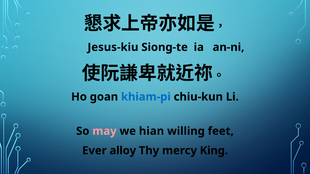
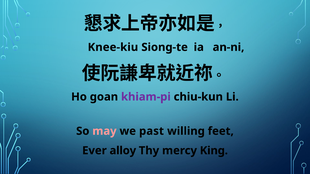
Jesus-kiu: Jesus-kiu -> Knee-kiu
khiam-pi colour: blue -> purple
hian: hian -> past
